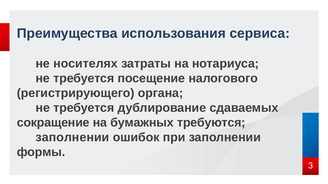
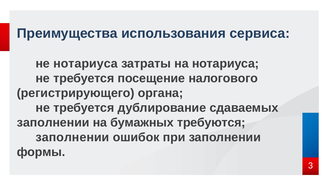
не носителях: носителях -> нотариуса
сокращение at (53, 123): сокращение -> заполнении
